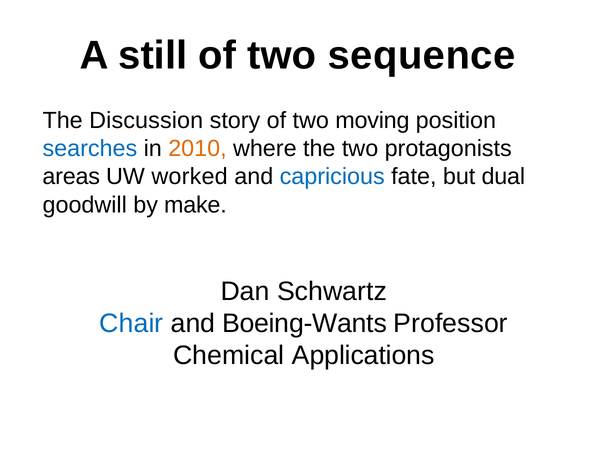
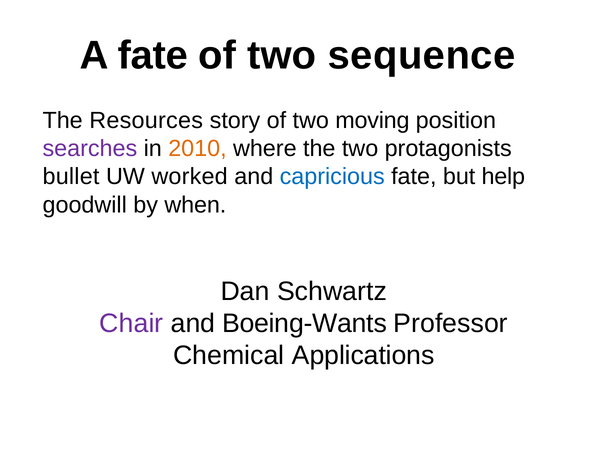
A still: still -> fate
Discussion: Discussion -> Resources
searches colour: blue -> purple
areas: areas -> bullet
dual: dual -> help
make: make -> when
Chair colour: blue -> purple
